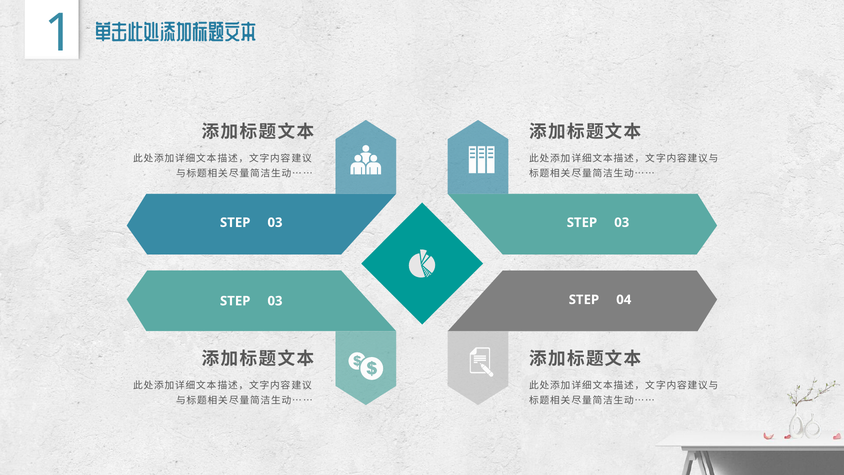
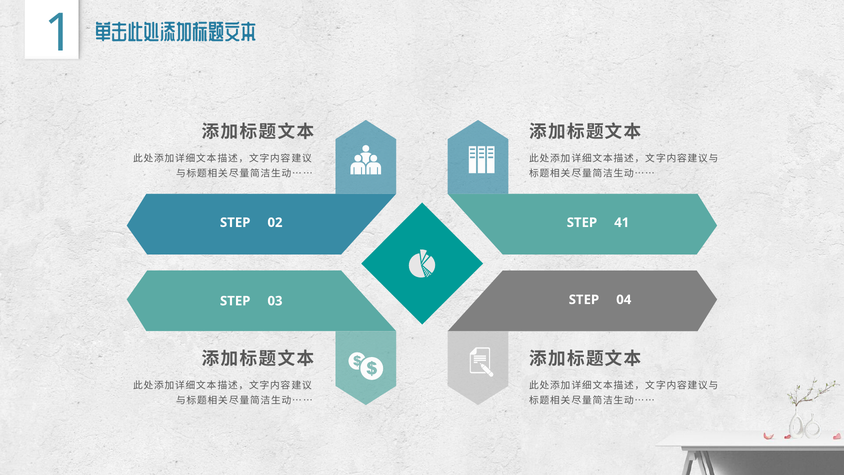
03 at (275, 222): 03 -> 02
03 at (622, 222): 03 -> 41
